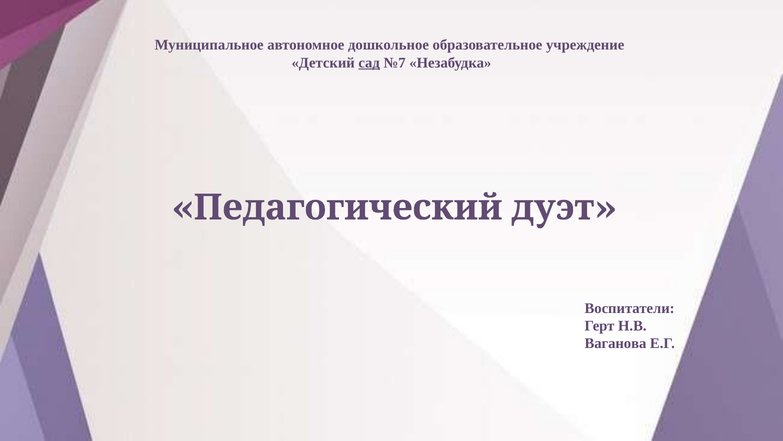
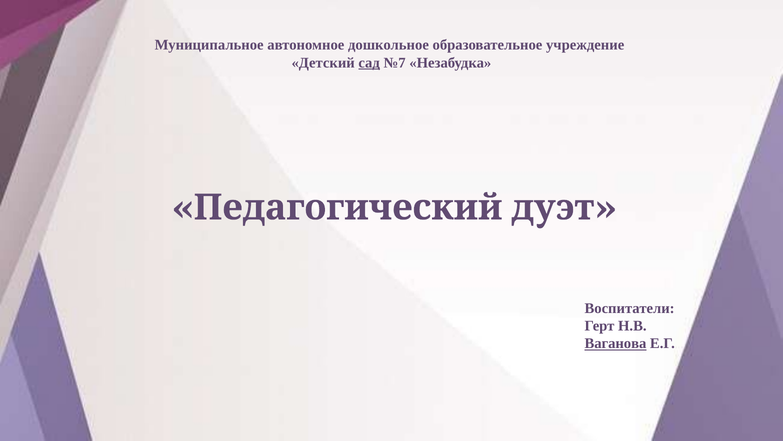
Ваганова underline: none -> present
